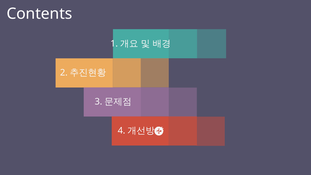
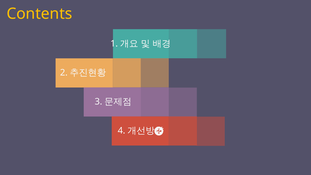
Contents colour: white -> yellow
